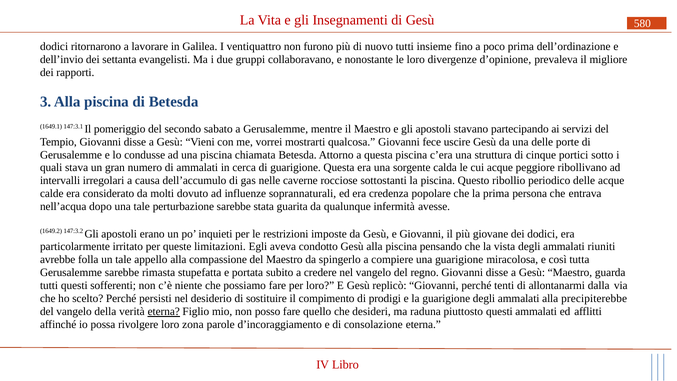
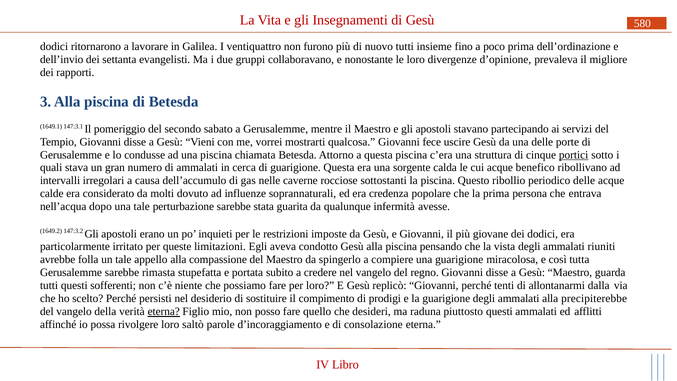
portici underline: none -> present
peggiore: peggiore -> benefico
zona: zona -> saltò
